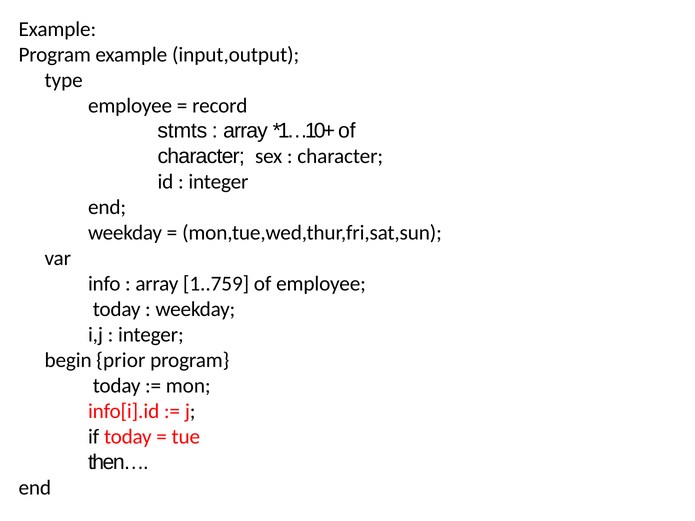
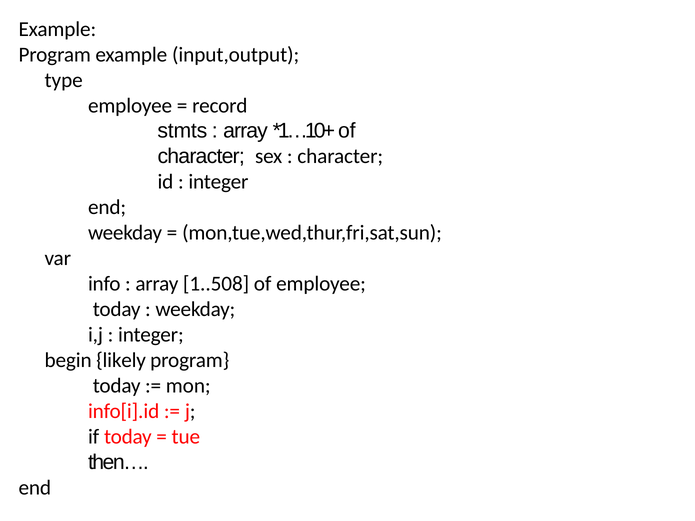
1..759: 1..759 -> 1..508
prior: prior -> likely
